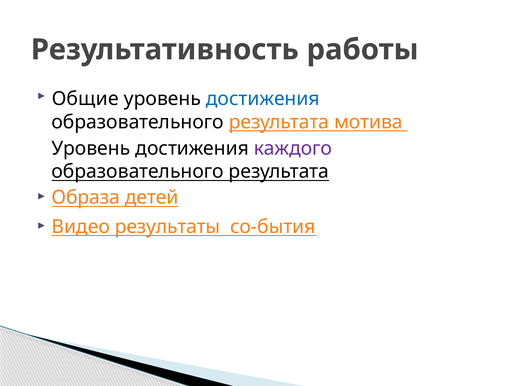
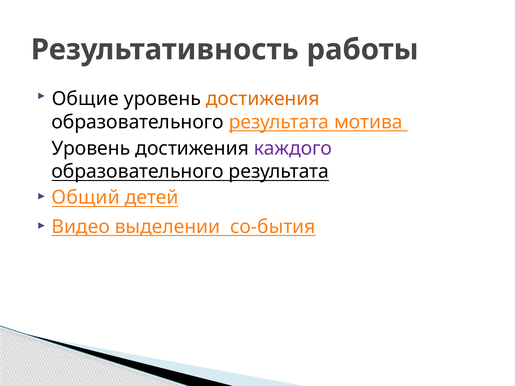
достижения at (263, 99) colour: blue -> orange
Образа: Образа -> Общий
результаты: результаты -> выделении
